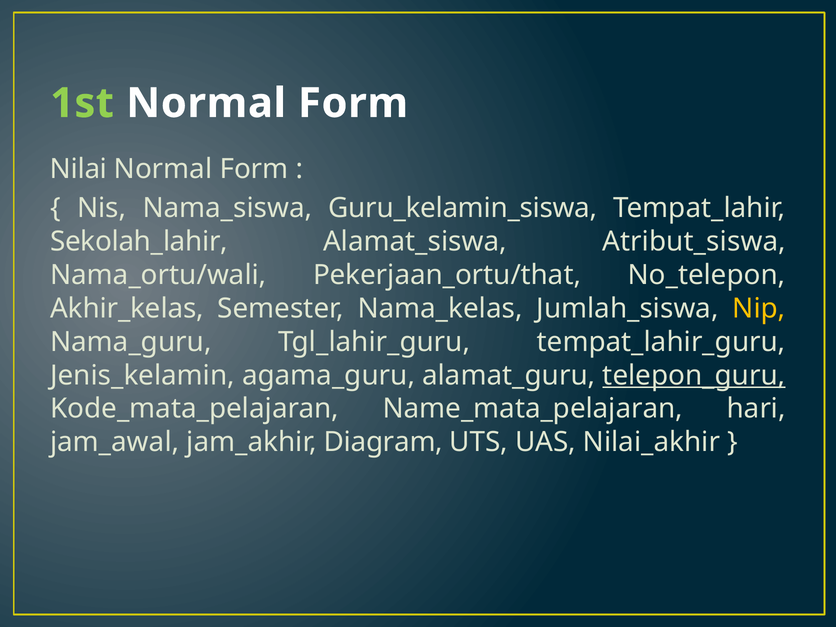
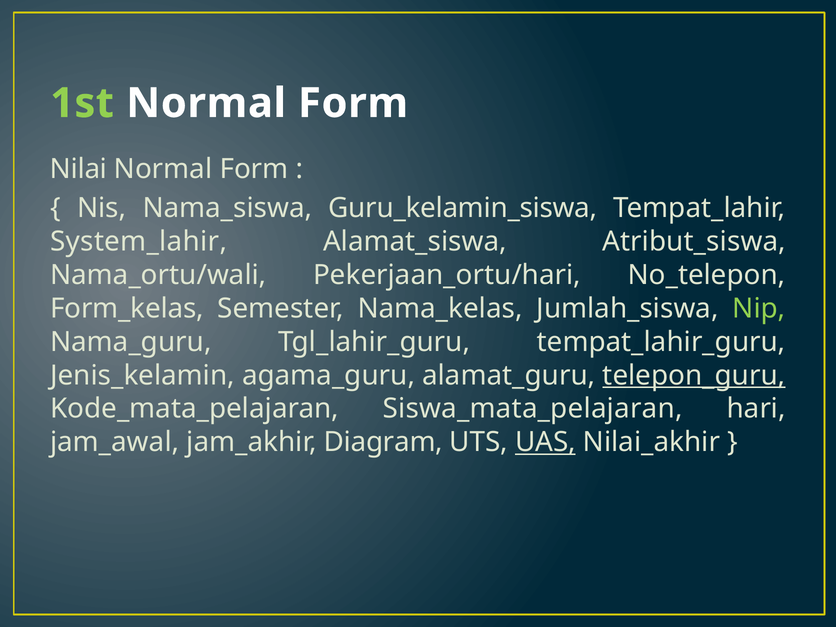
Sekolah_lahir: Sekolah_lahir -> System_lahir
Pekerjaan_ortu/that: Pekerjaan_ortu/that -> Pekerjaan_ortu/hari
Akhir_kelas: Akhir_kelas -> Form_kelas
Nip colour: yellow -> light green
Name_mata_pelajaran: Name_mata_pelajaran -> Siswa_mata_pelajaran
UAS underline: none -> present
